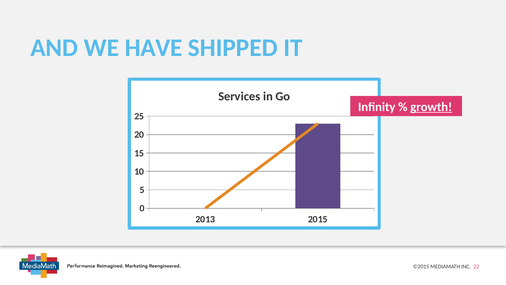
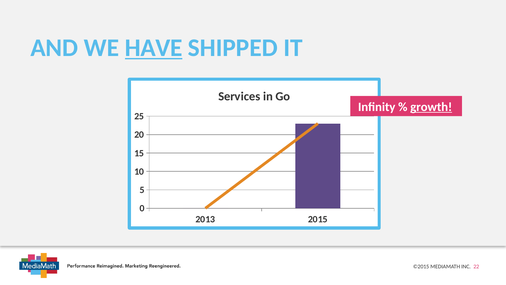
HAVE underline: none -> present
